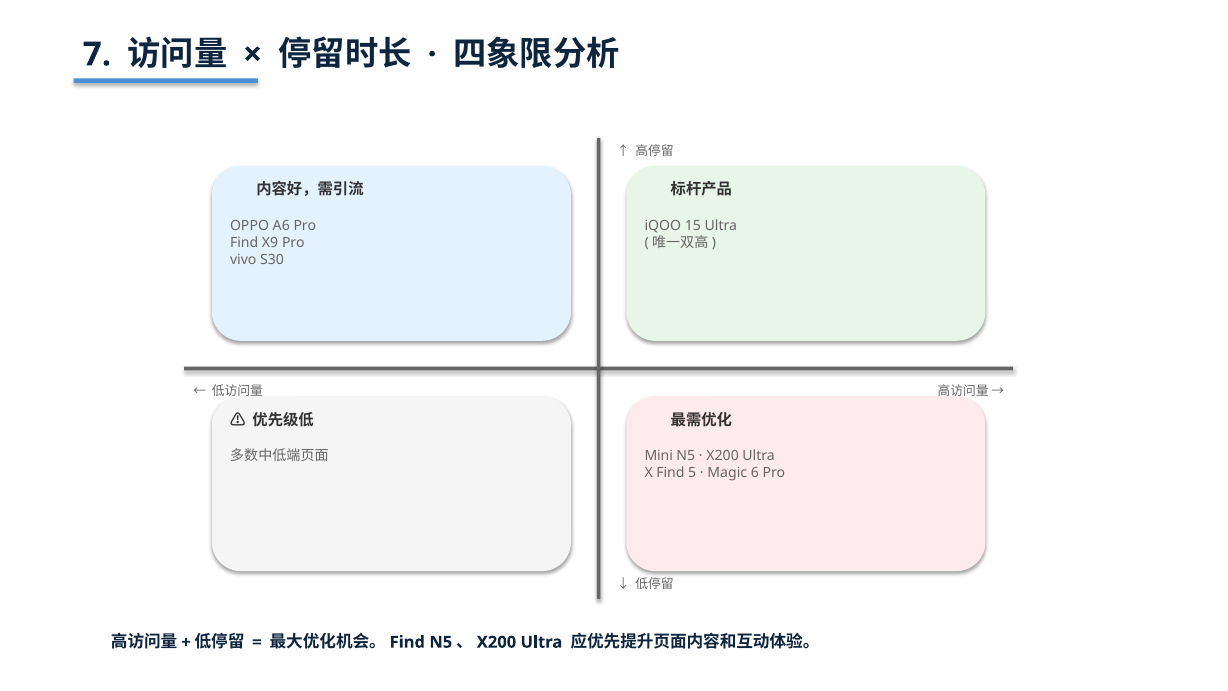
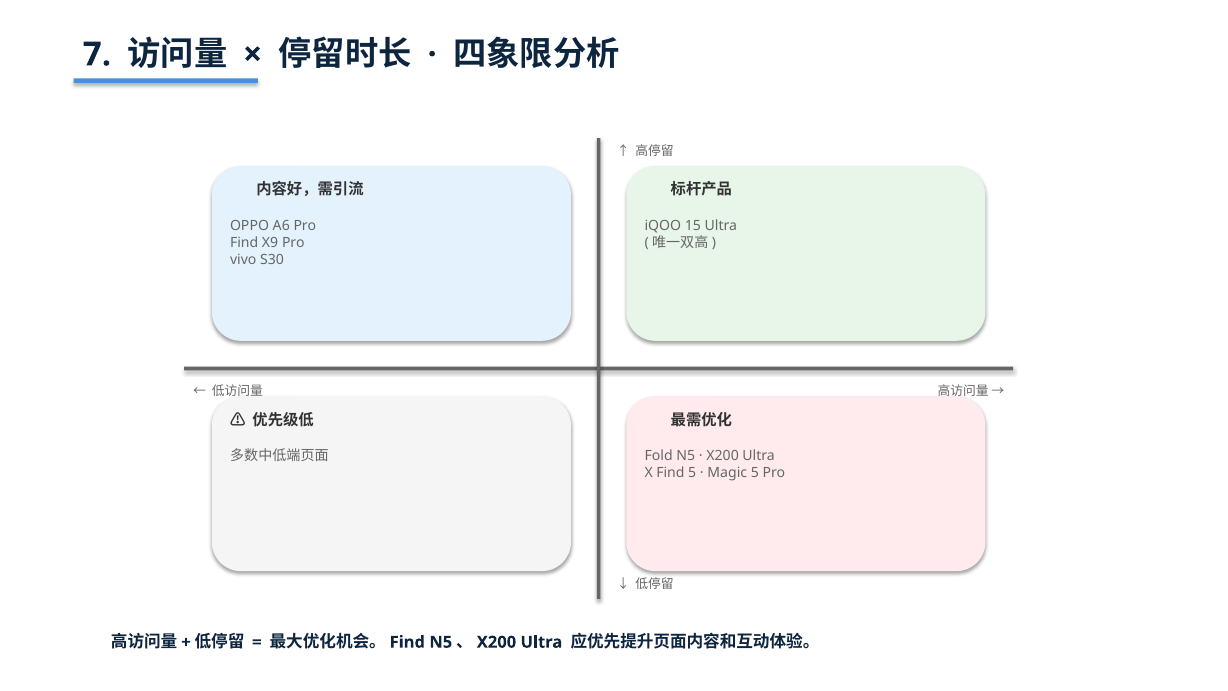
Mini: Mini -> Fold
Magic 6: 6 -> 5
